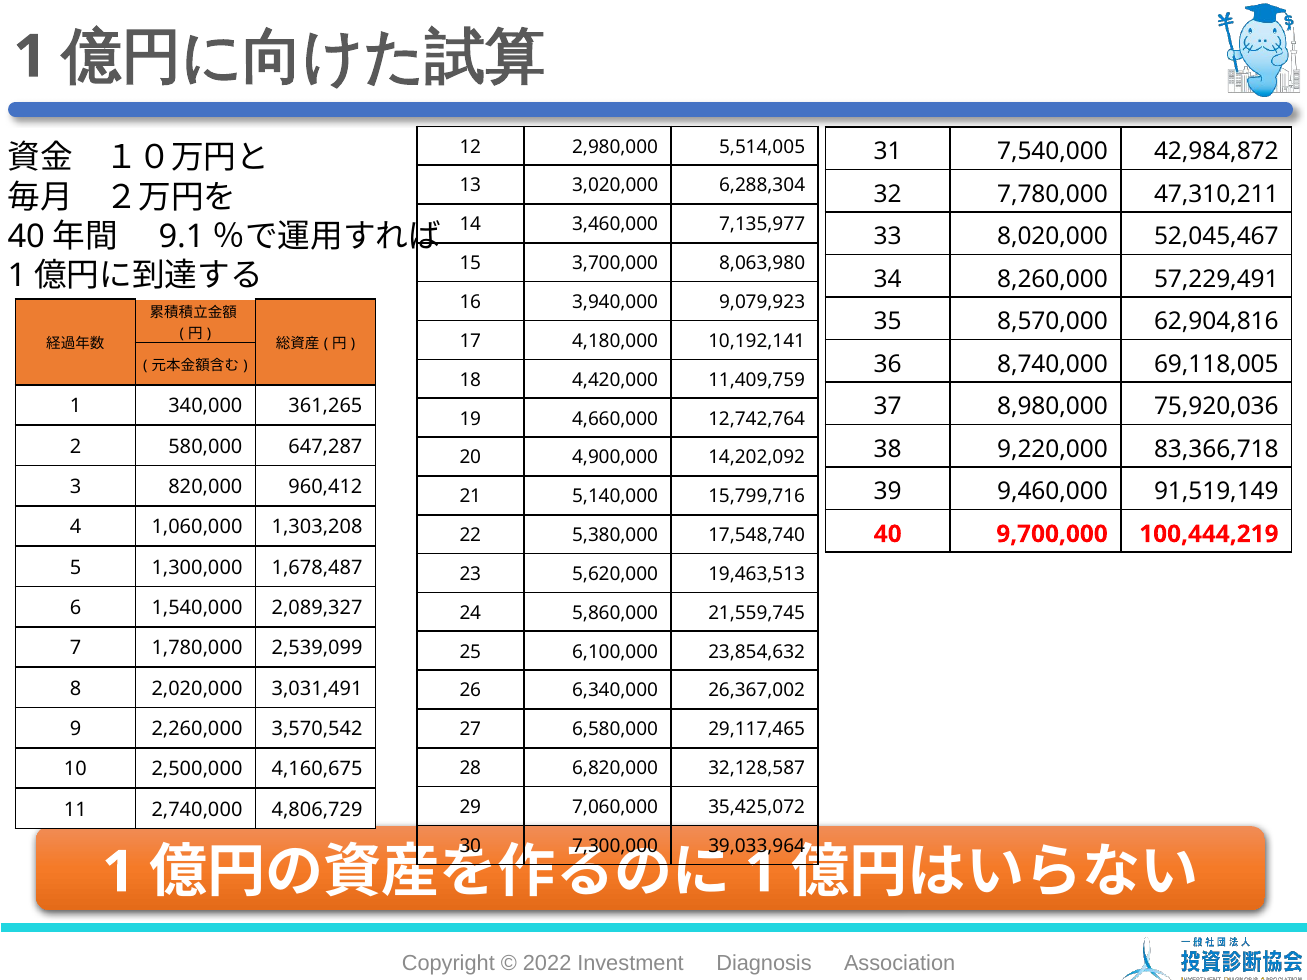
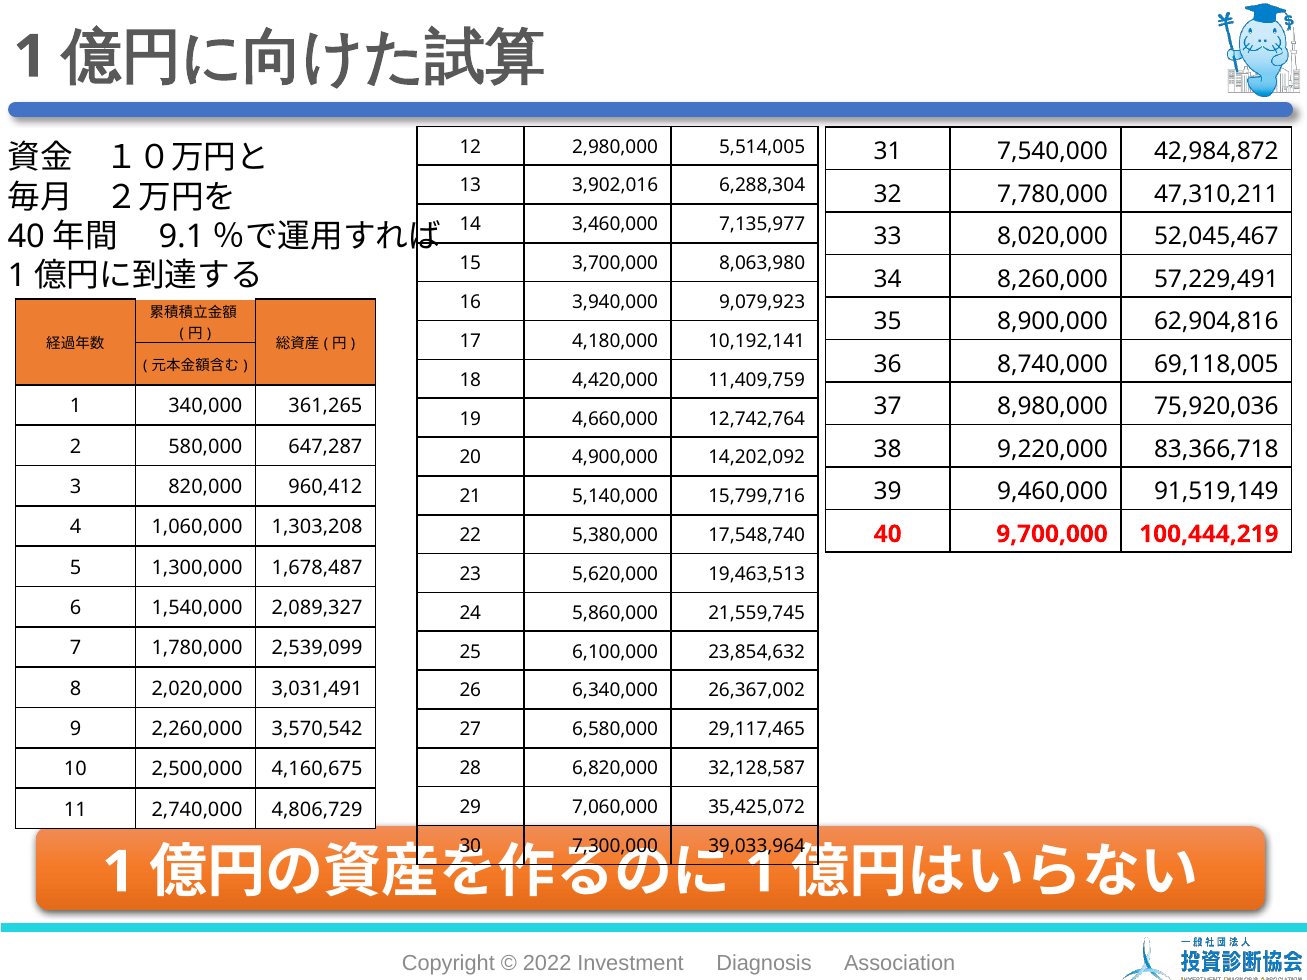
3,020,000: 3,020,000 -> 3,902,016
8,570,000: 8,570,000 -> 8,900,000
